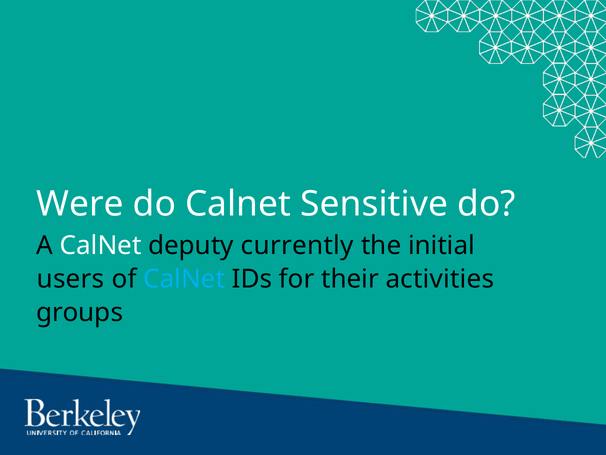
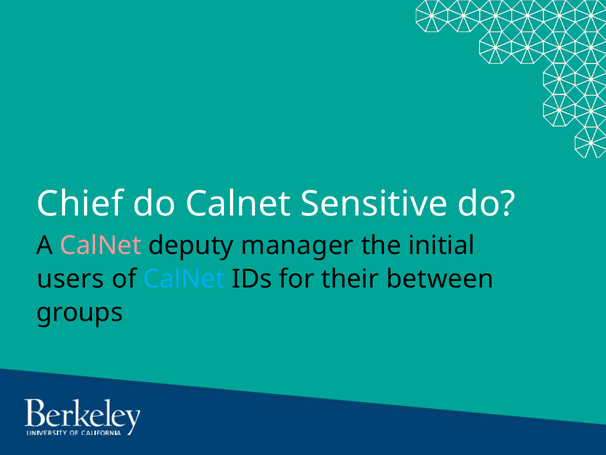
Were: Were -> Chief
CalNet at (101, 245) colour: white -> pink
currently: currently -> manager
activities: activities -> between
